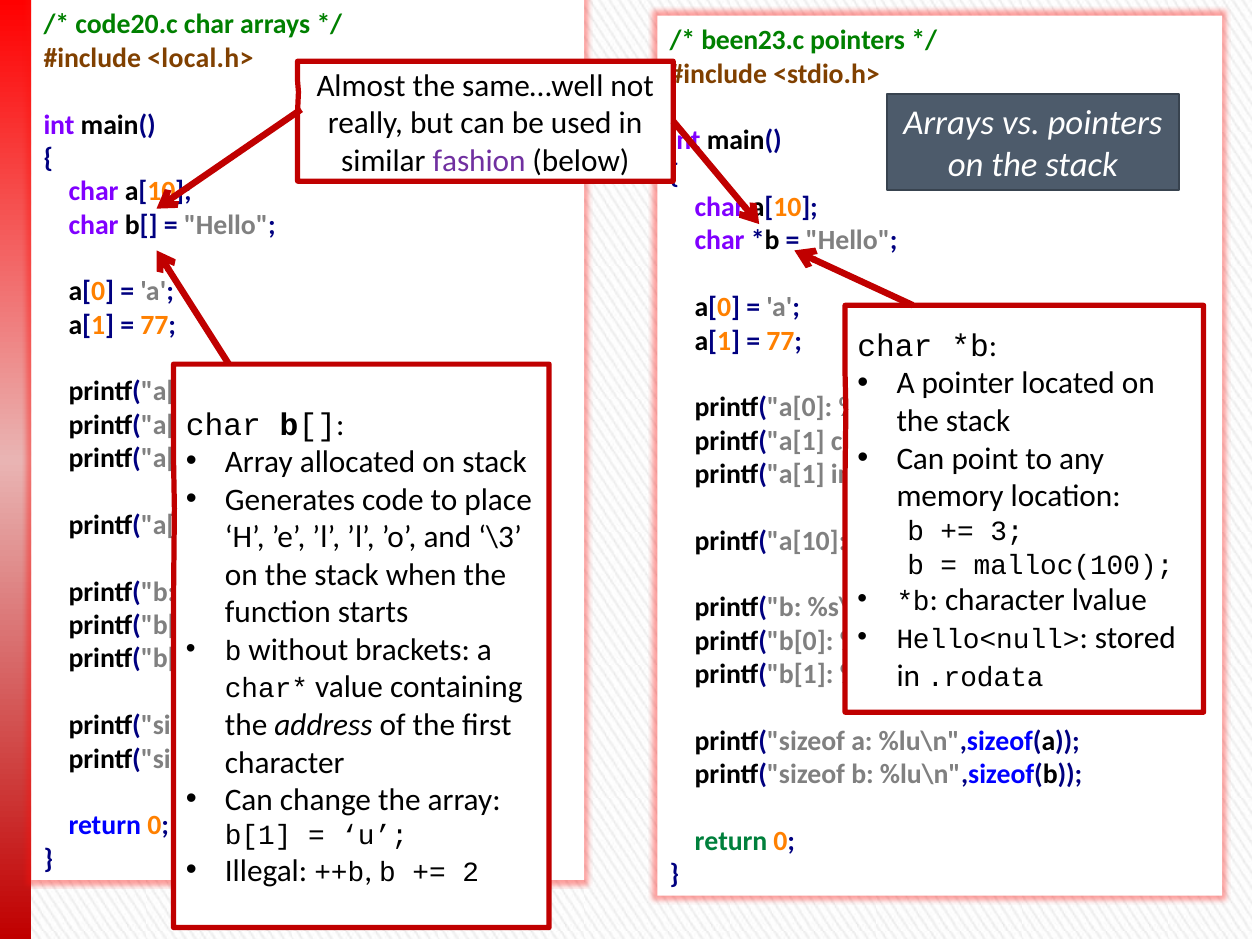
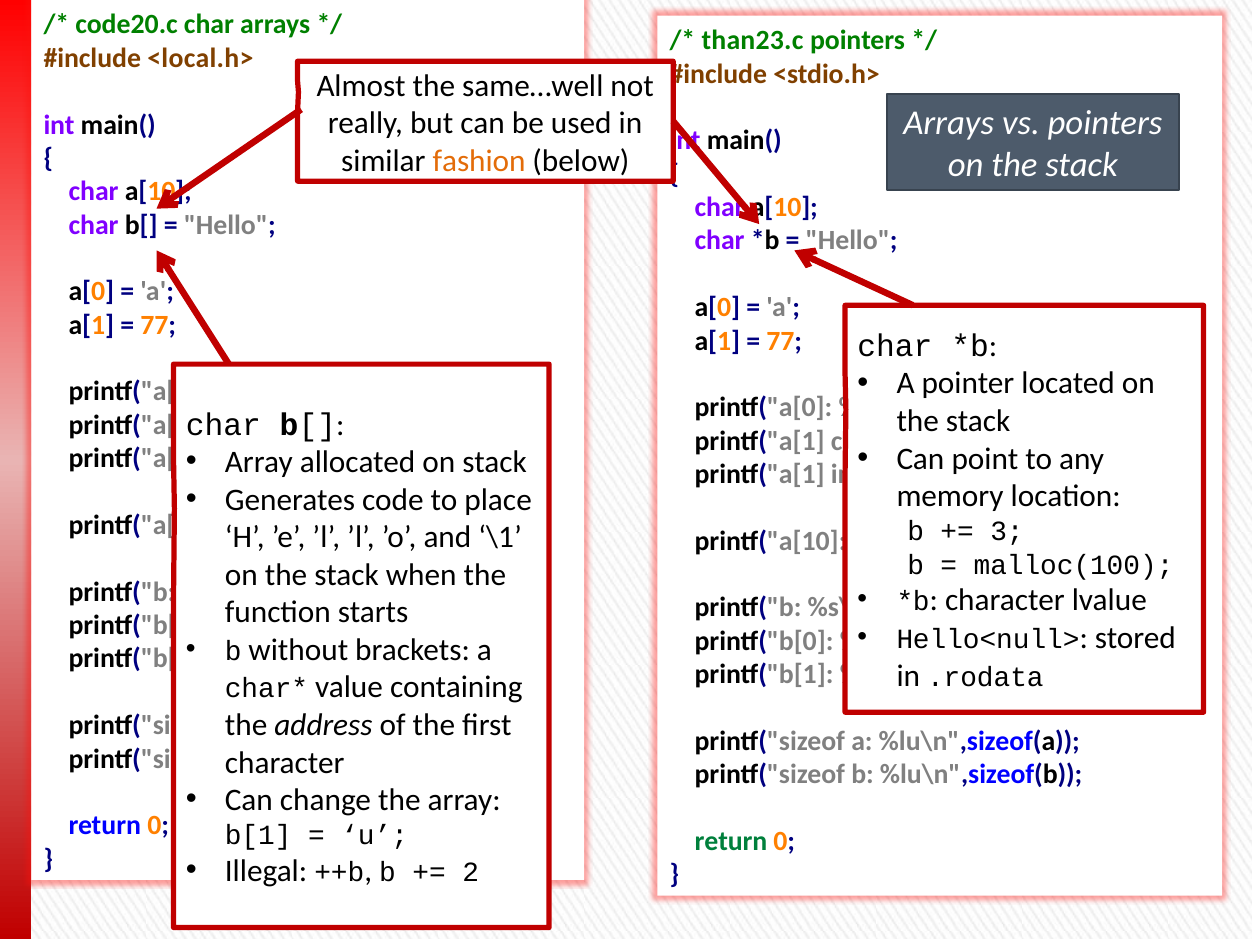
been23.c: been23.c -> than23.c
fashion colour: purple -> orange
\3: \3 -> \1
